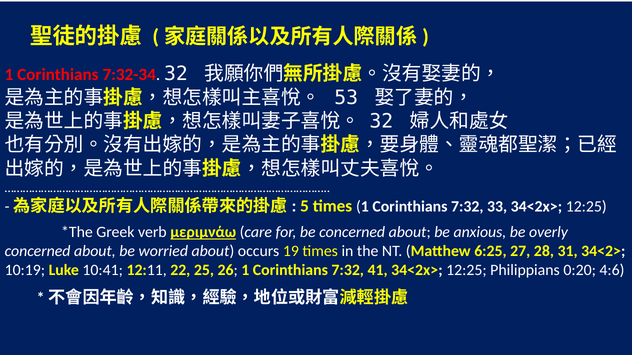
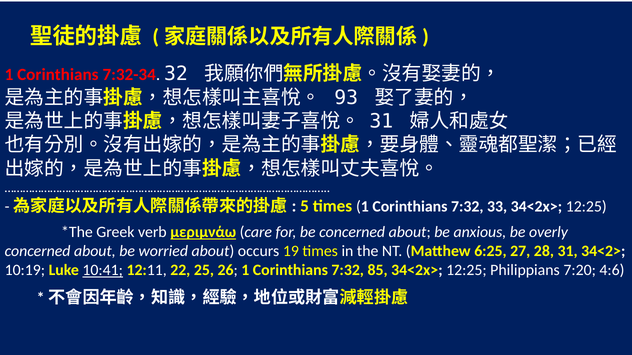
53: 53 -> 93
32 at (381, 121): 32 -> 31
10:41 underline: none -> present
41: 41 -> 85
0:20: 0:20 -> 7:20
